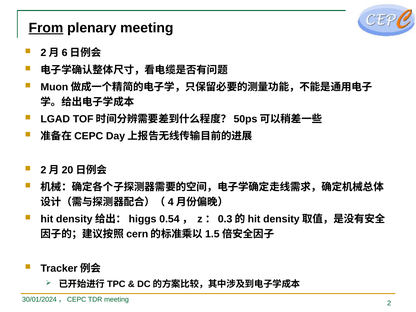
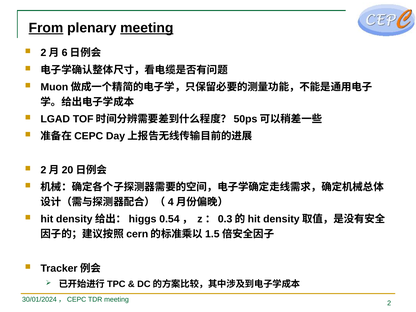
meeting at (147, 28) underline: none -> present
